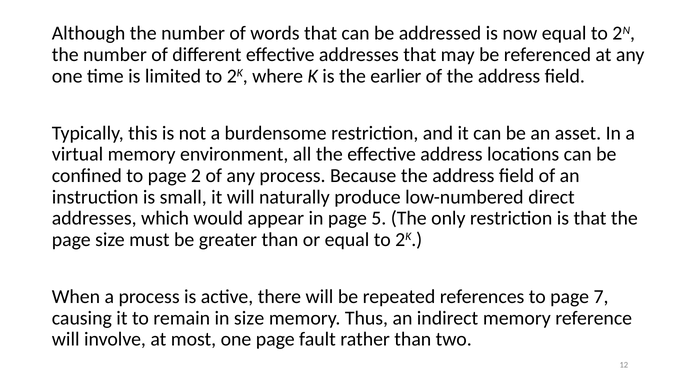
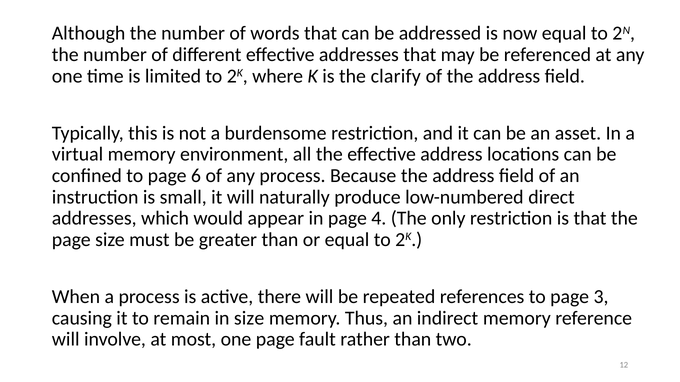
earlier: earlier -> clarify
2: 2 -> 6
5: 5 -> 4
7: 7 -> 3
